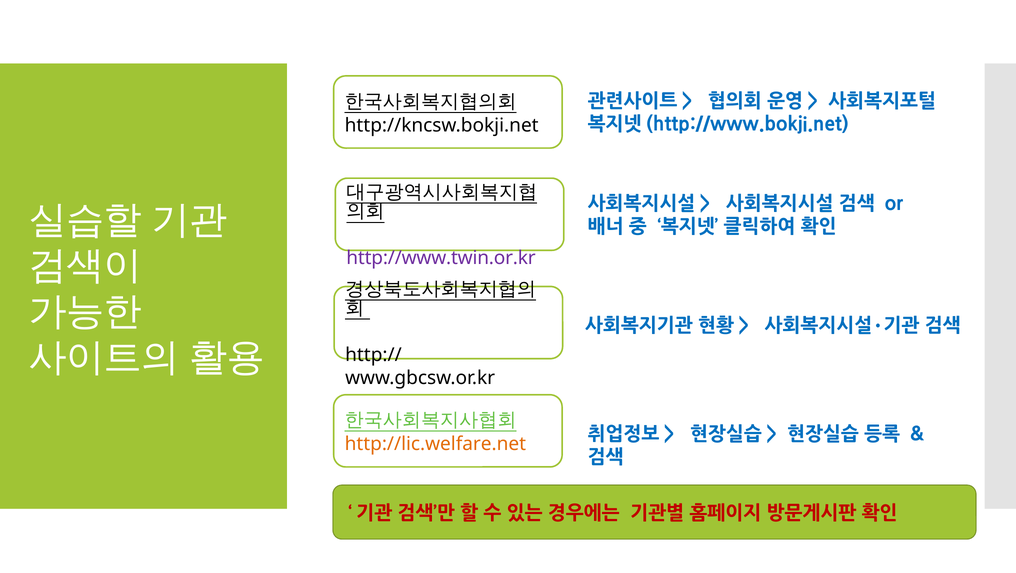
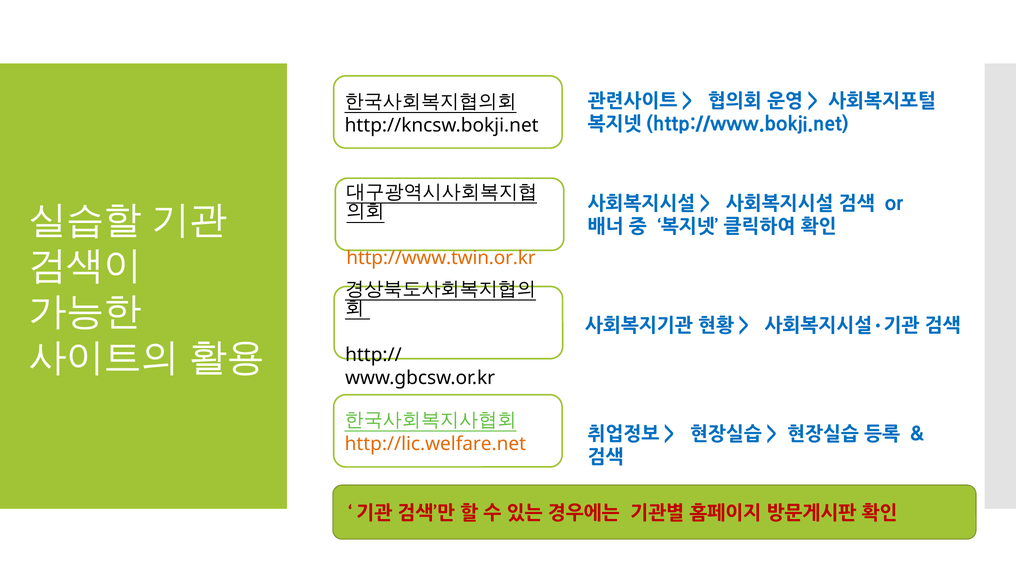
http://www.twin.or.kr colour: purple -> orange
